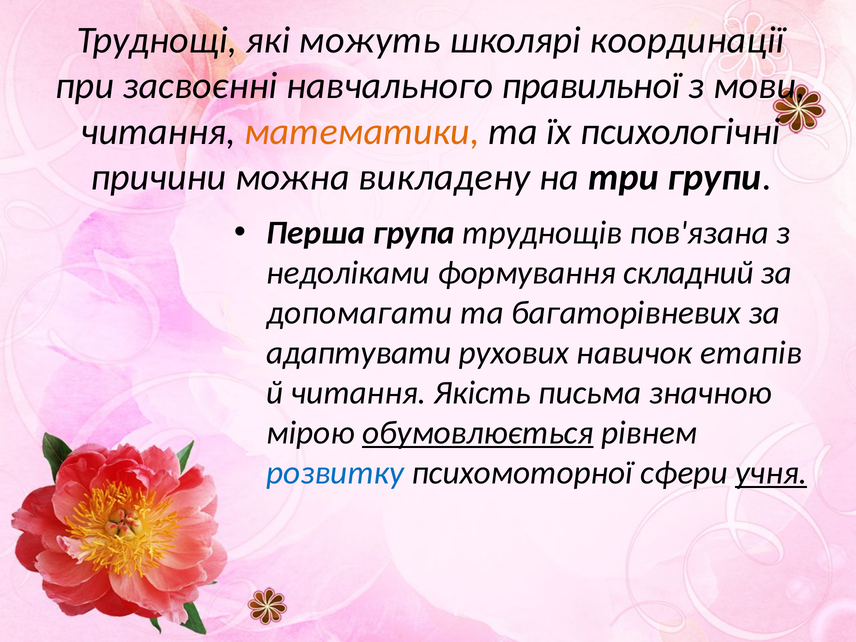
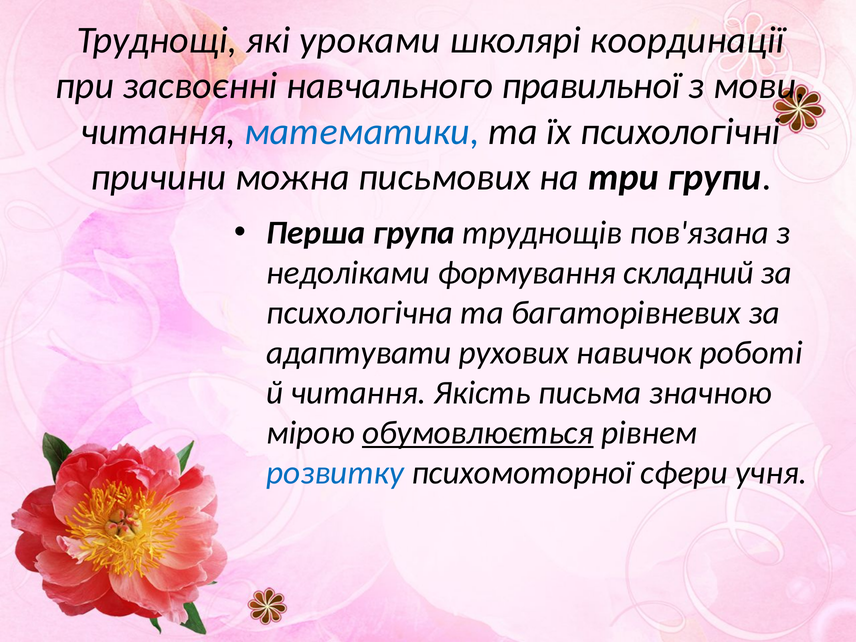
можуть: можуть -> уроками
математики colour: orange -> blue
викладену: викладену -> письмових
допомагати: допомагати -> психологічна
етапів: етапів -> роботі
учня underline: present -> none
